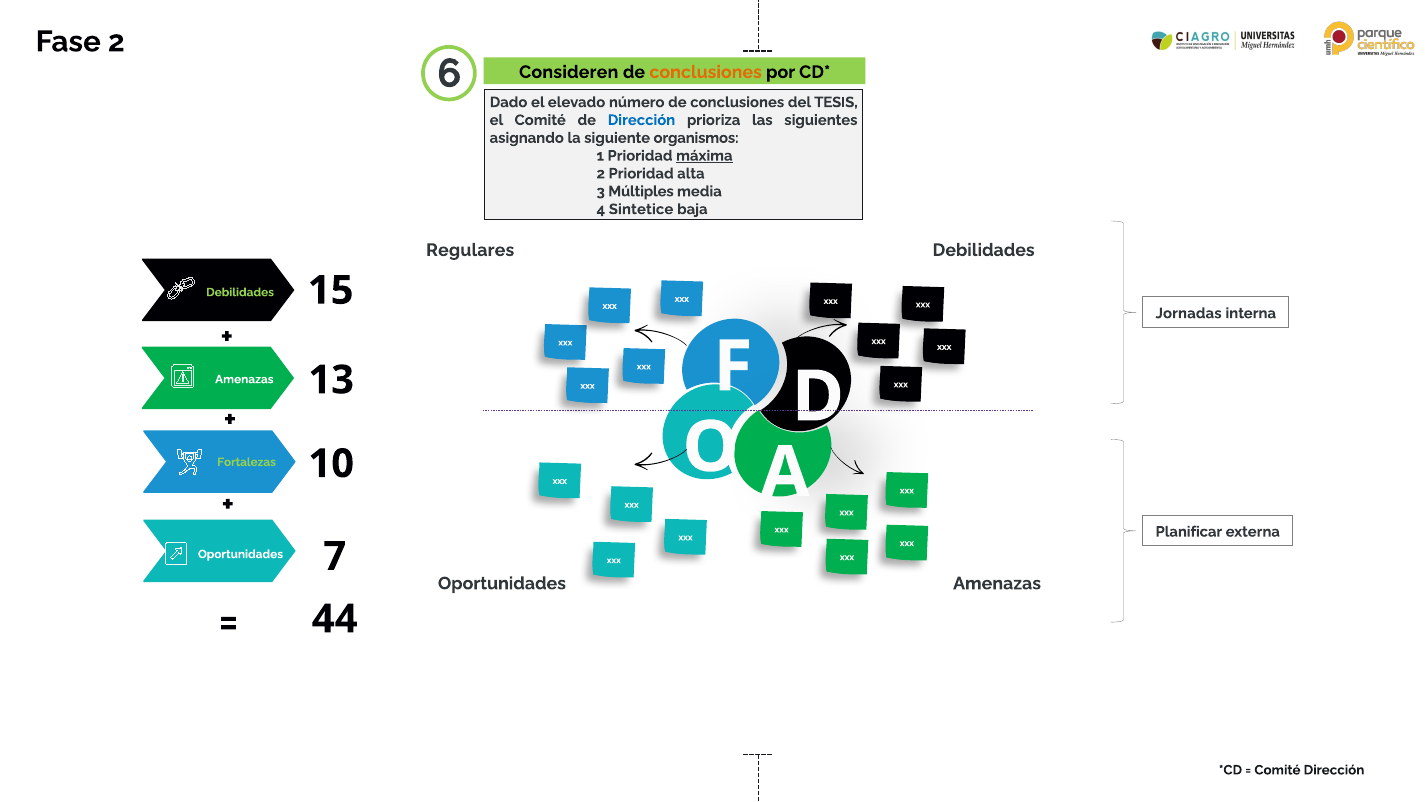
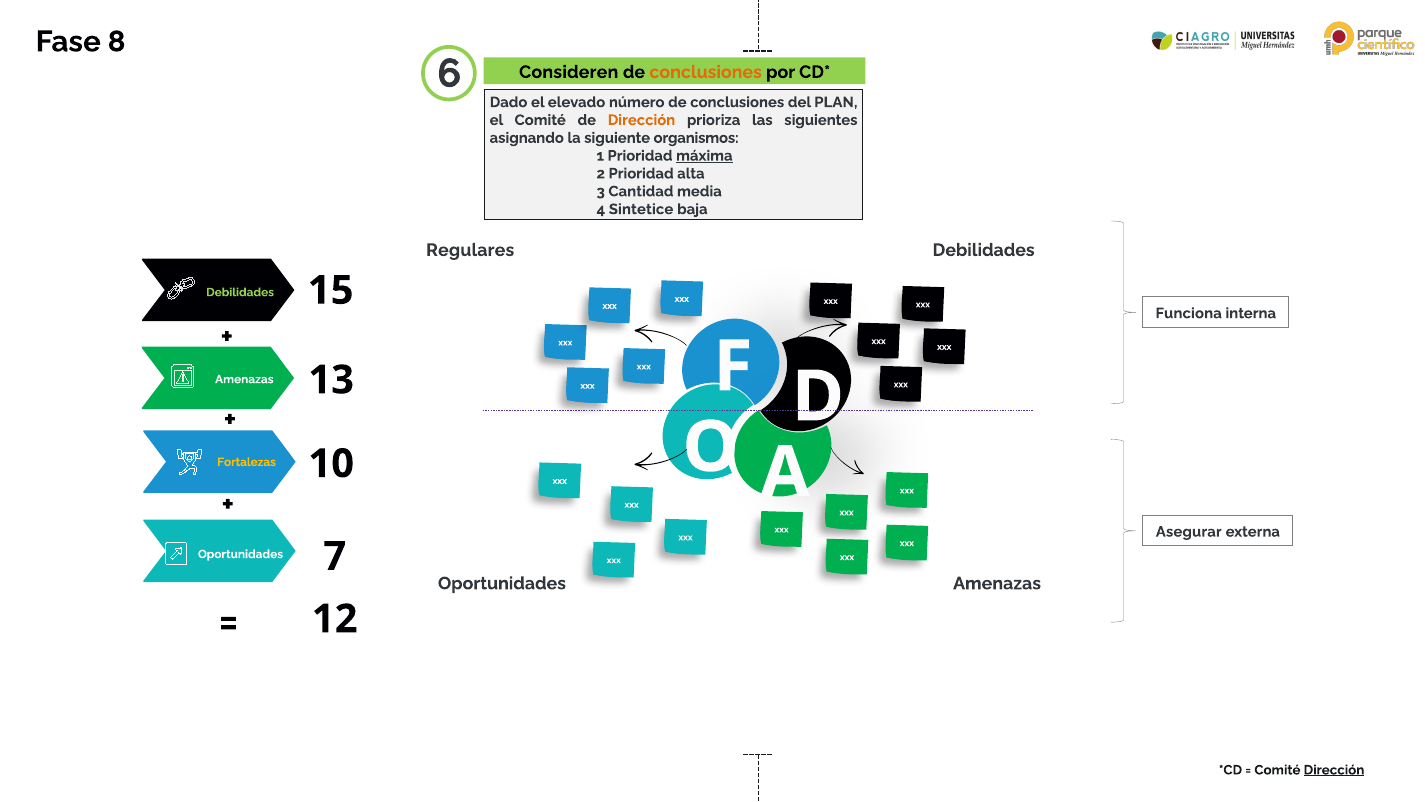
Fase 2: 2 -> 8
TESIS: TESIS -> PLAN
Dirección at (641, 120) colour: blue -> orange
Múltiples: Múltiples -> Cantidad
Jornadas: Jornadas -> Funciona
Fortalezas colour: light green -> yellow
Planificar: Planificar -> Asegurar
44: 44 -> 12
Dirección at (1334, 770) underline: none -> present
